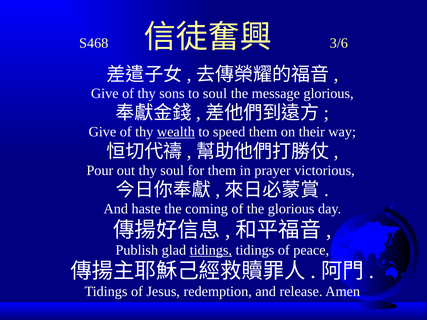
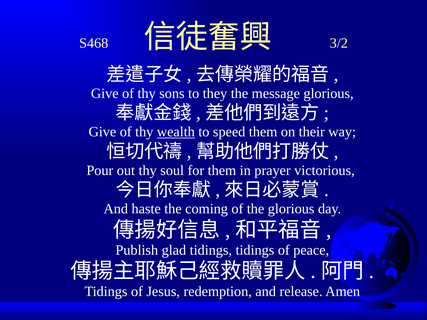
3/6: 3/6 -> 3/2
to soul: soul -> they
tidings at (211, 250) underline: present -> none
